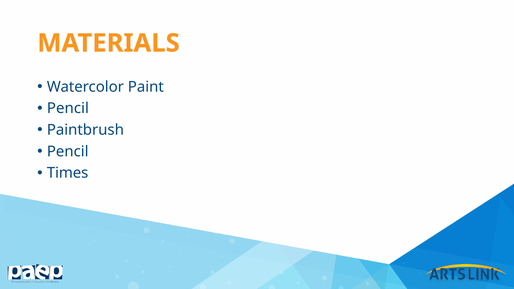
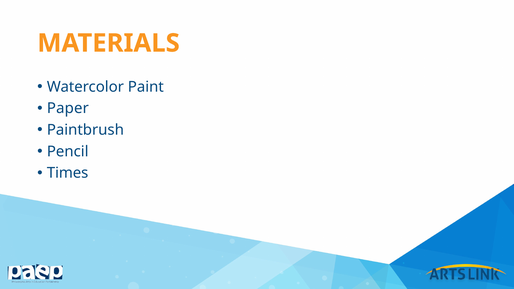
Pencil at (68, 108): Pencil -> Paper
